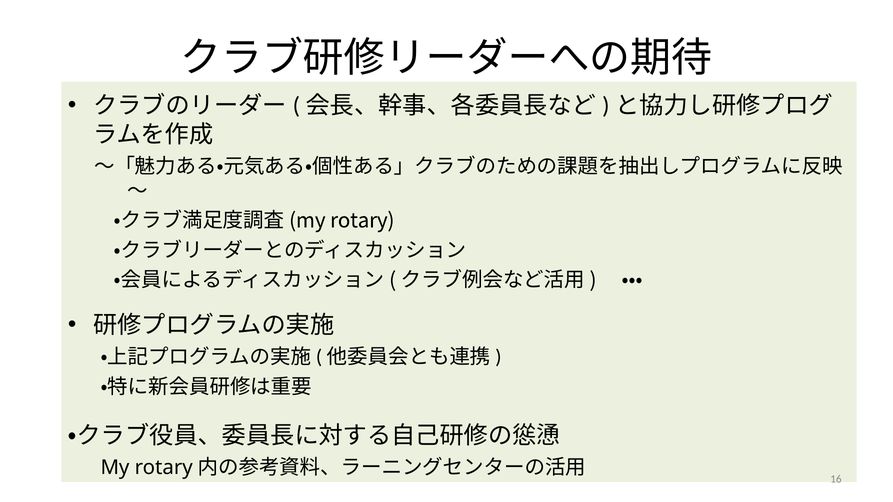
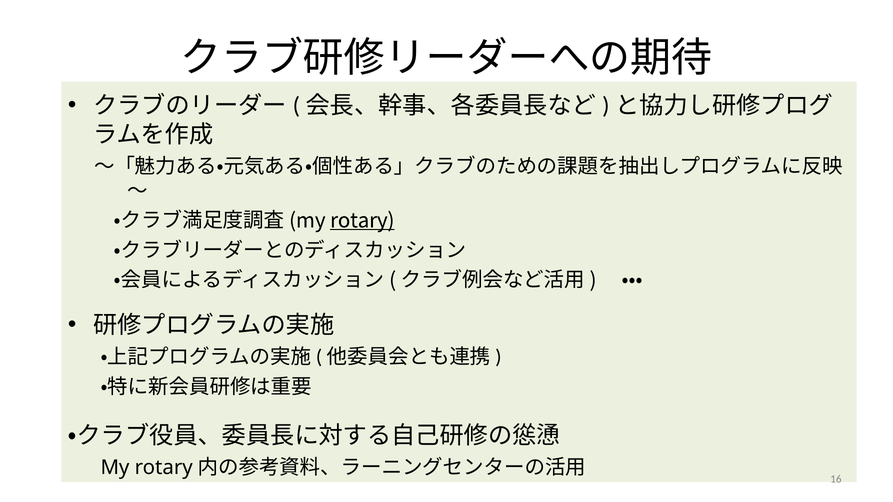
rotary at (362, 221) underline: none -> present
